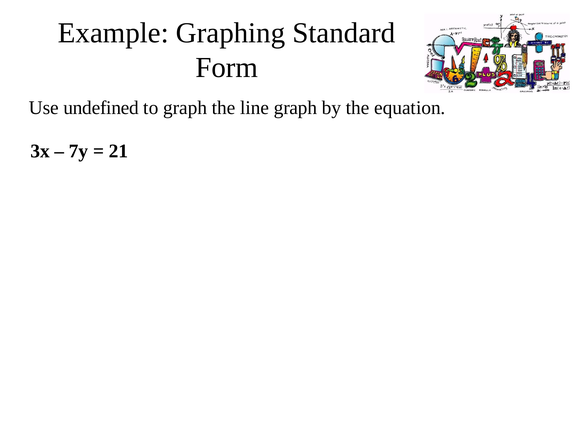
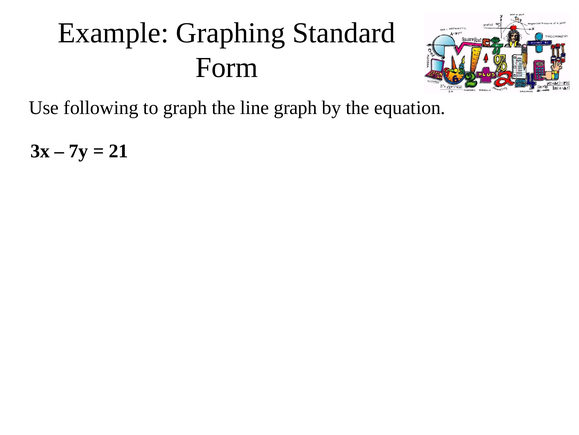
undefined: undefined -> following
